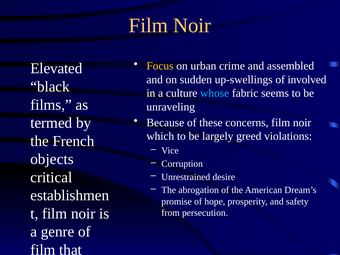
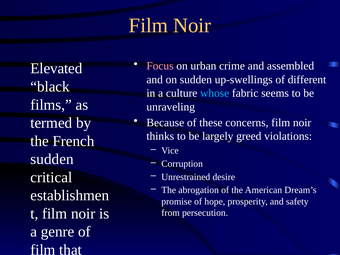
Focus colour: yellow -> pink
involved: involved -> different
which: which -> thinks
objects at (52, 159): objects -> sudden
